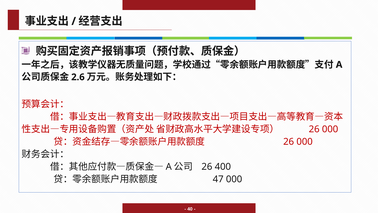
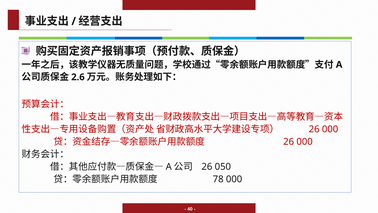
400: 400 -> 050
47: 47 -> 78
